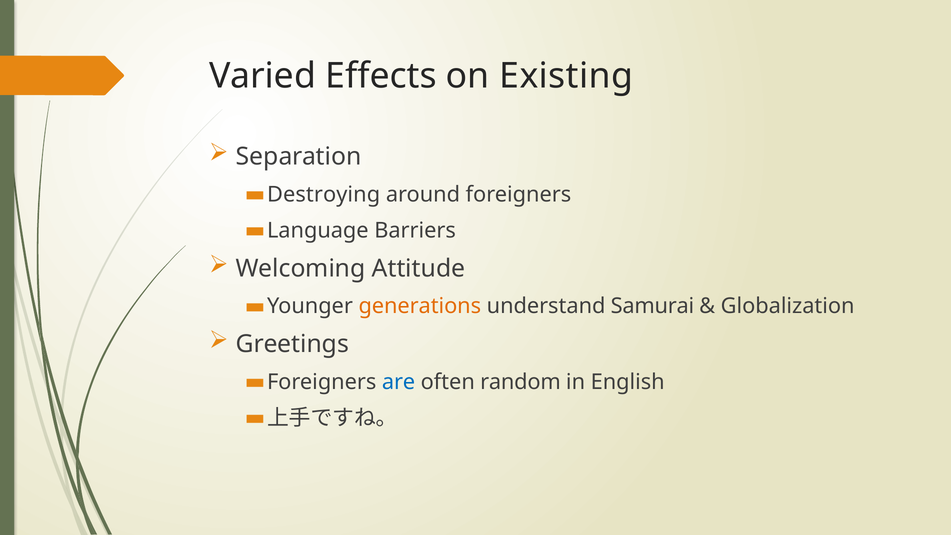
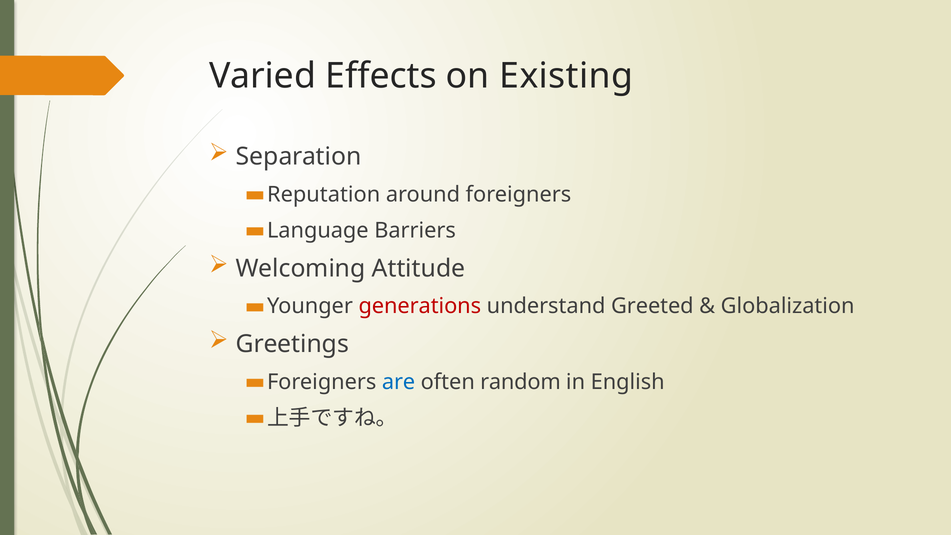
Destroying: Destroying -> Reputation
generations colour: orange -> red
Samurai: Samurai -> Greeted
